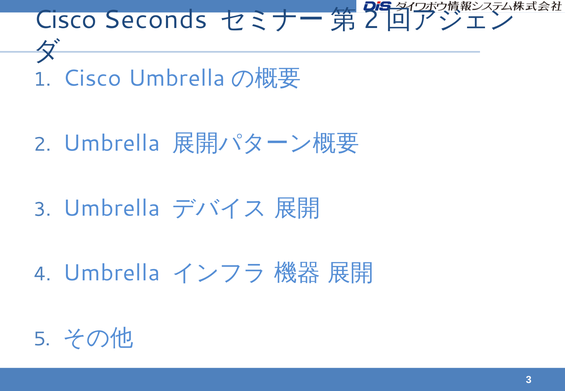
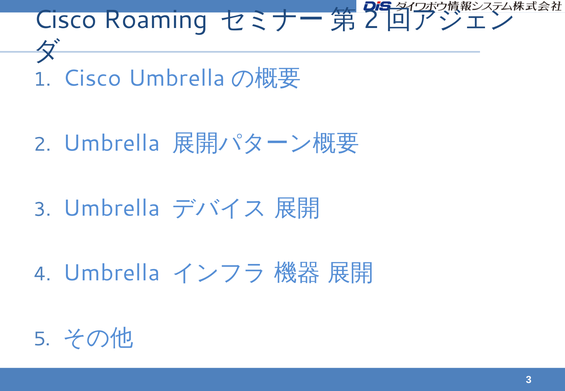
Seconds: Seconds -> Roaming
